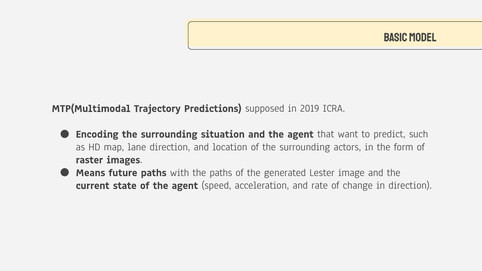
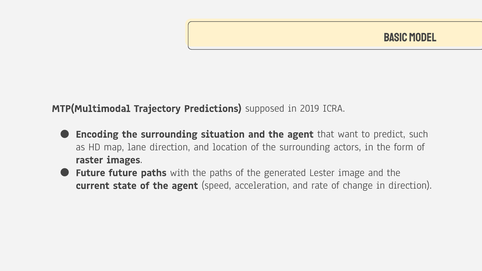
Means at (90, 173): Means -> Future
